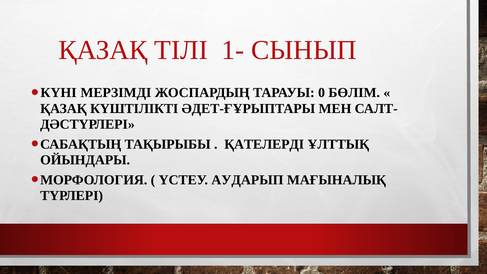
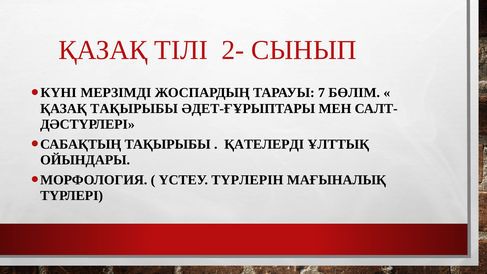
1-: 1- -> 2-
0: 0 -> 7
ҚАЗАҚ КҮШТІЛІКТІ: КҮШТІЛІКТІ -> ТАҚЫРЫБЫ
АУДАРЫП: АУДАРЫП -> ТҮРЛЕРІН
